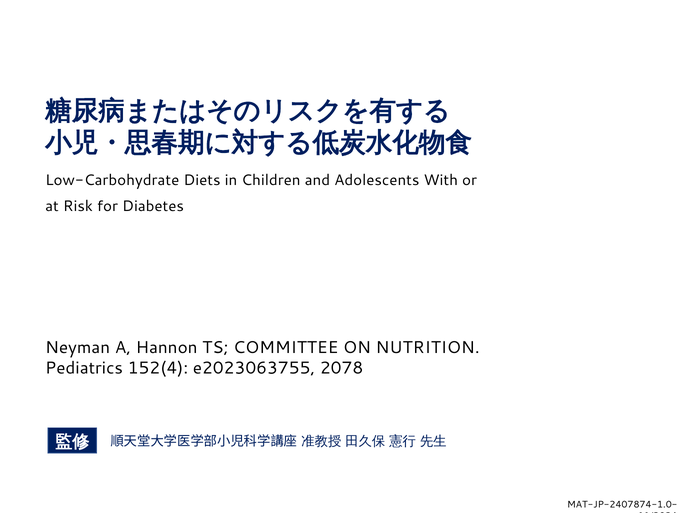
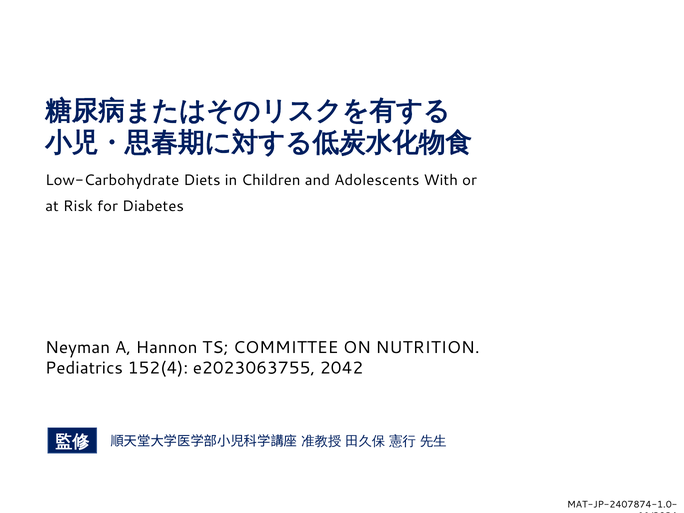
2078: 2078 -> 2042
